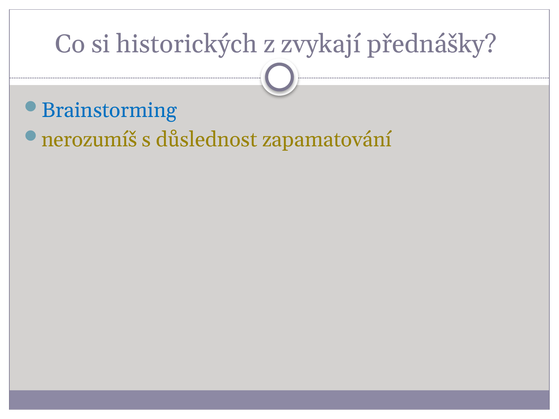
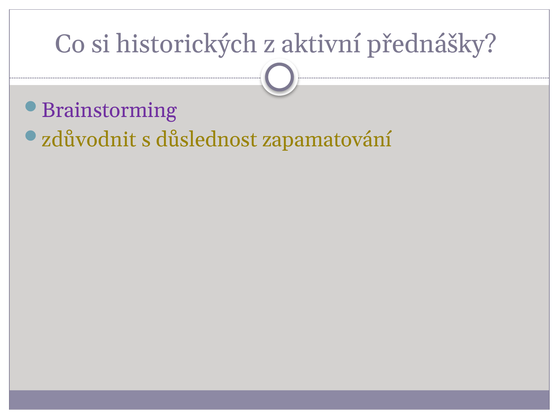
zvykají: zvykají -> aktivní
Brainstorming colour: blue -> purple
nerozumíš: nerozumíš -> zdůvodnit
